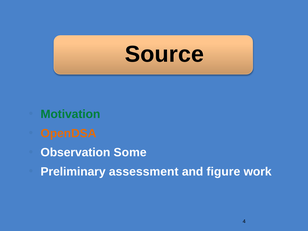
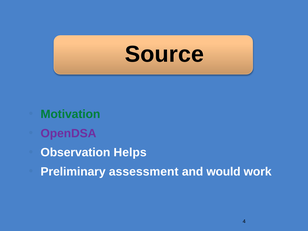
OpenDSA colour: orange -> purple
Some: Some -> Helps
figure: figure -> would
